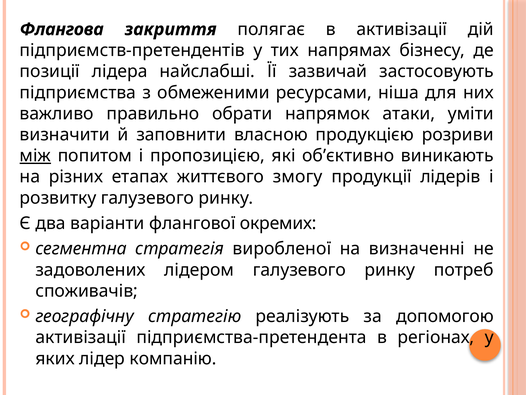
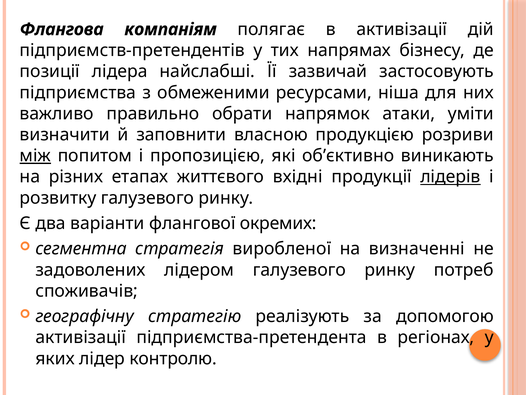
закриття: закриття -> компаніям
змогу: змогу -> вхідні
лідерів underline: none -> present
компанію: компанію -> контролю
